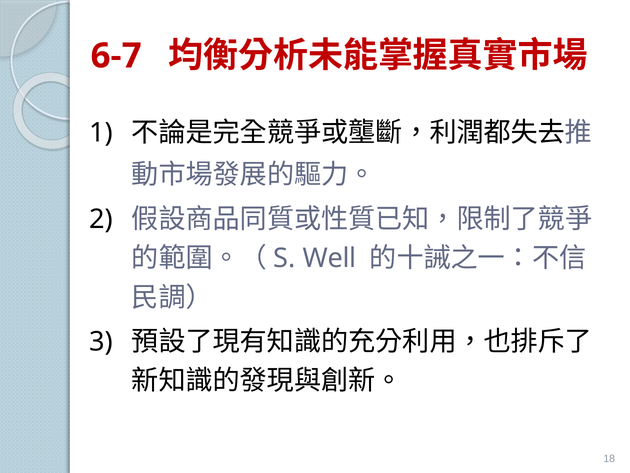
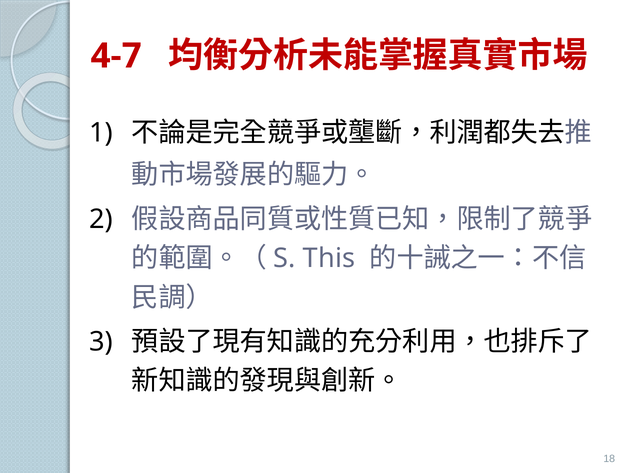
6-7: 6-7 -> 4-7
Well: Well -> This
